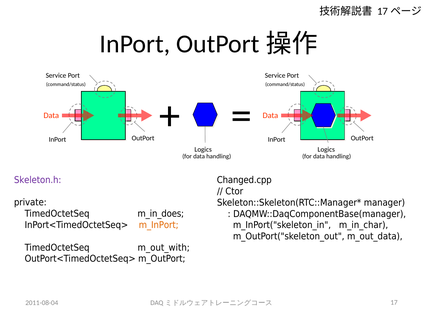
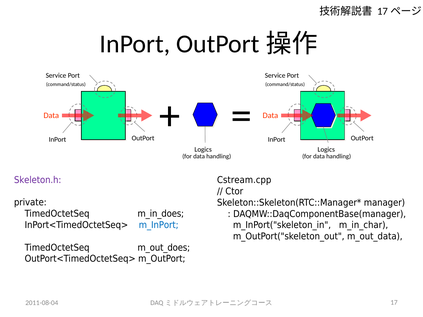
Changed.cpp: Changed.cpp -> Cstream.cpp
m_InPort colour: orange -> blue
m_out_with: m_out_with -> m_out_does
